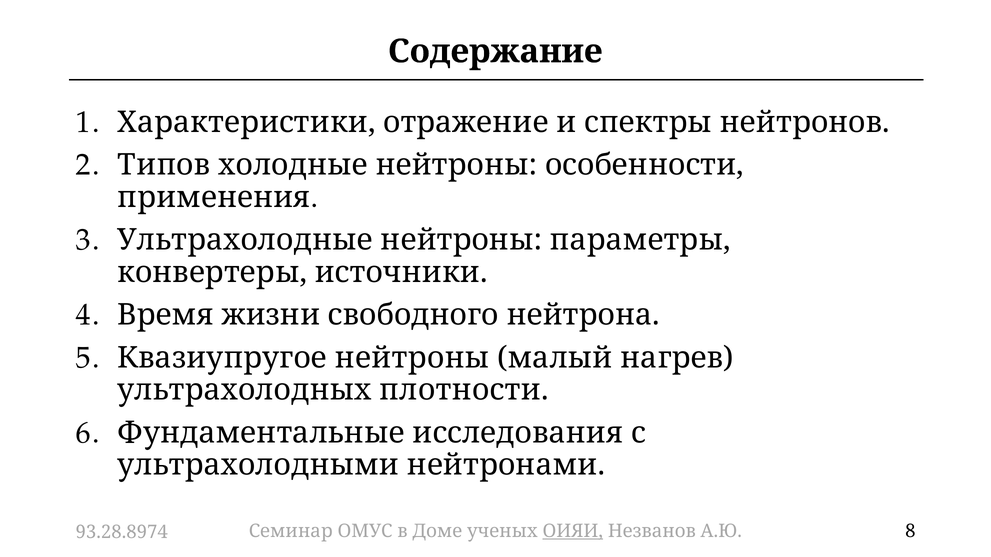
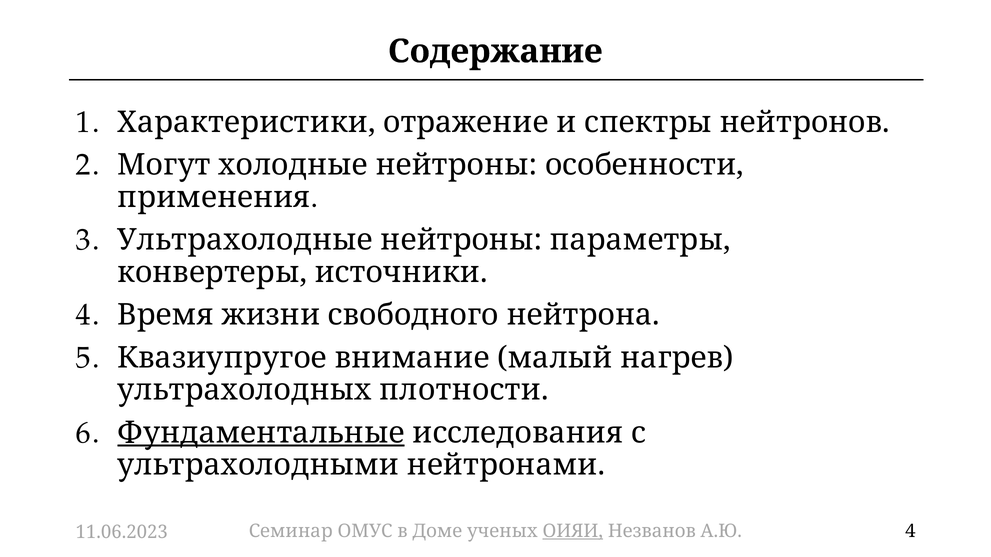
Типов: Типов -> Могут
Квазиупругое нейтроны: нейтроны -> внимание
Фундаментальные underline: none -> present
А.Ю 8: 8 -> 4
93.28.8974: 93.28.8974 -> 11.06.2023
